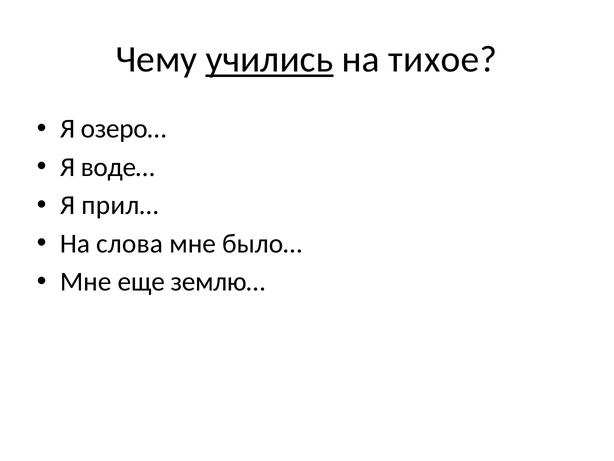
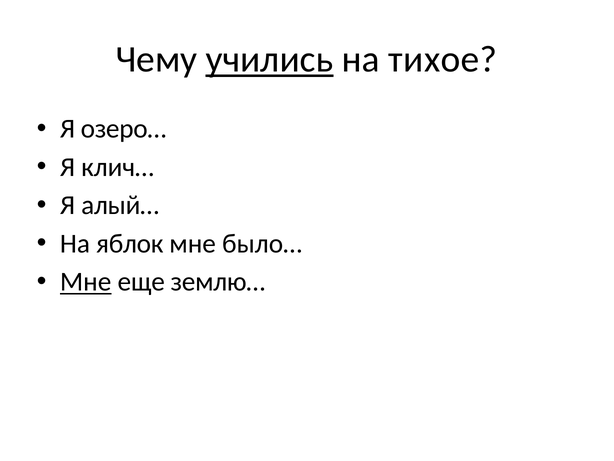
воде…: воде… -> клич…
прил…: прил… -> алый…
слова: слова -> яблок
Мне at (86, 282) underline: none -> present
